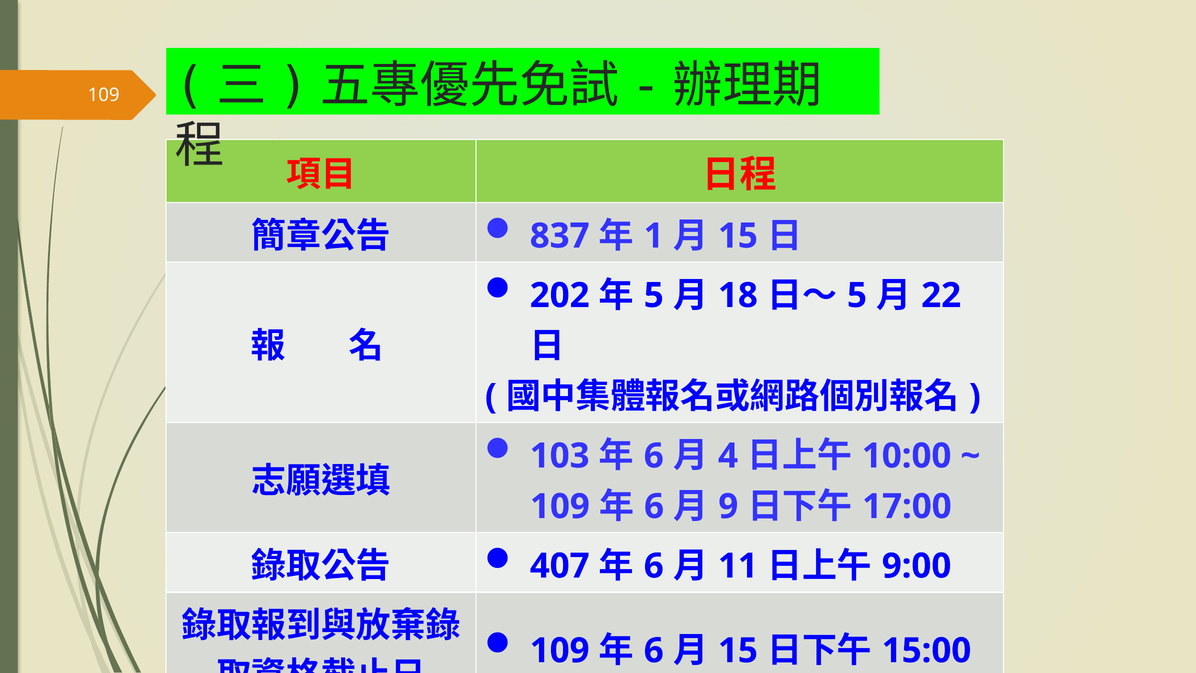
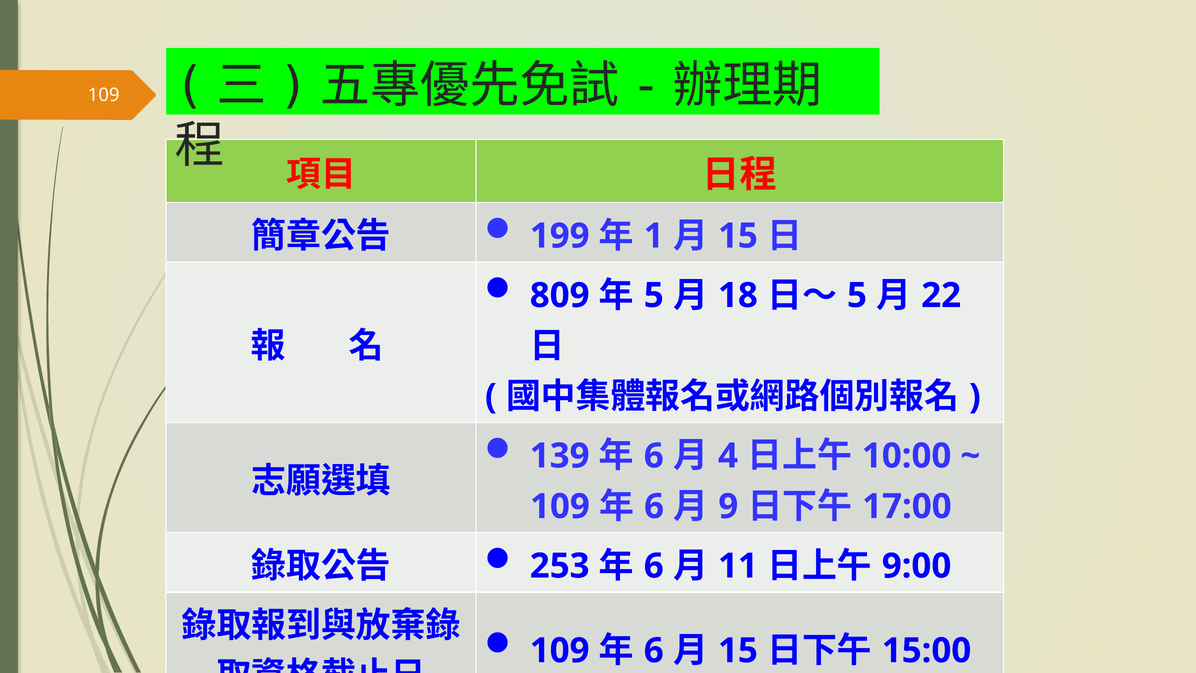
837: 837 -> 199
202: 202 -> 809
103: 103 -> 139
407: 407 -> 253
